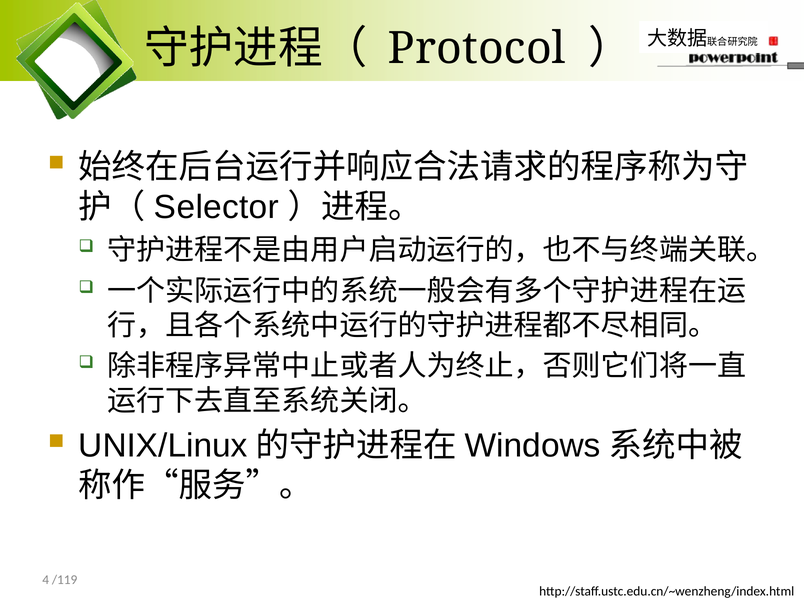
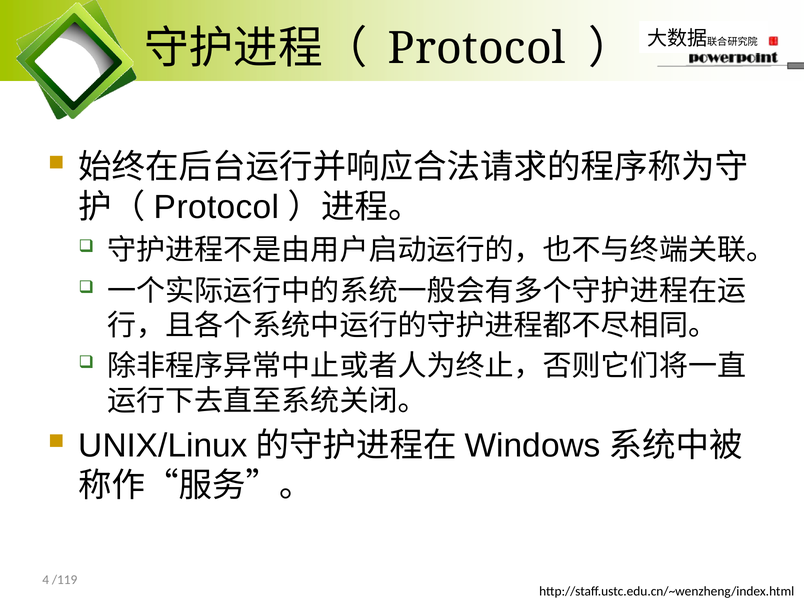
Selector at (217, 207): Selector -> Protocol
